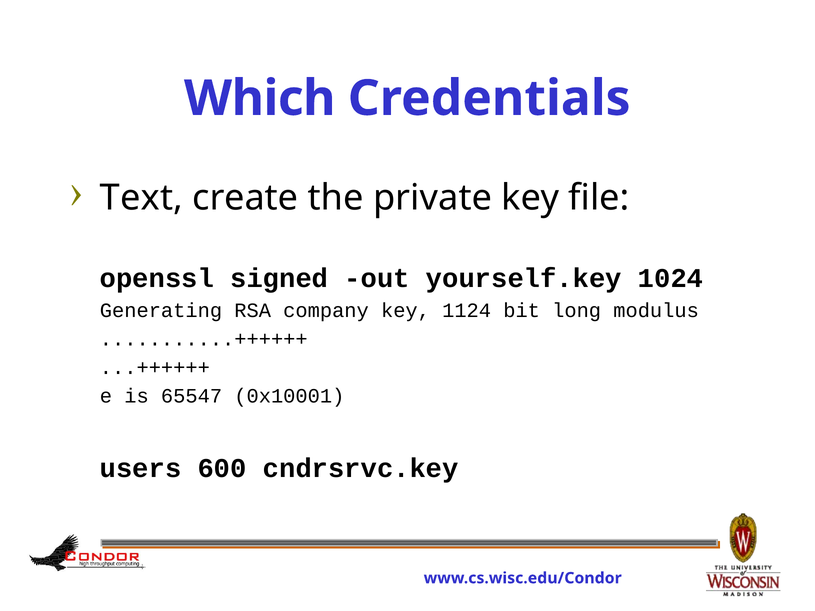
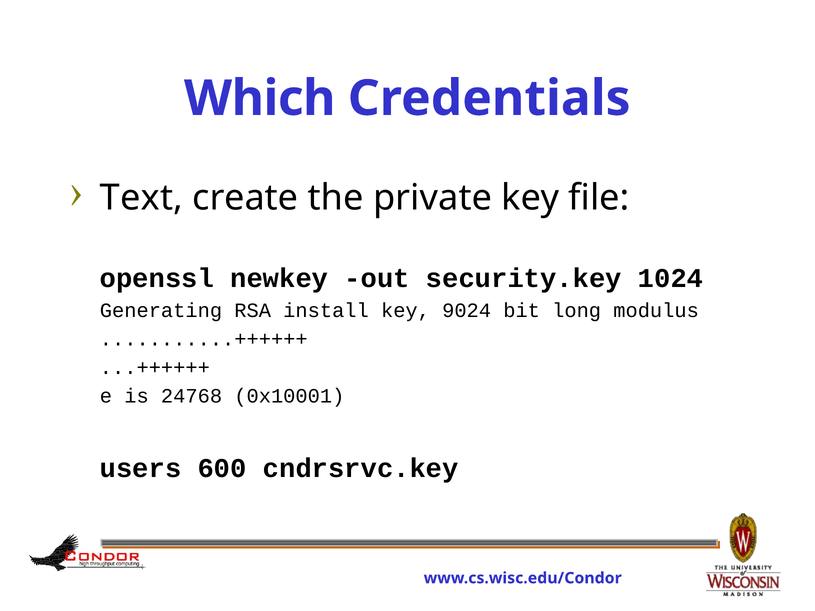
signed: signed -> newkey
yourself.key: yourself.key -> security.key
company: company -> install
1124: 1124 -> 9024
65547: 65547 -> 24768
